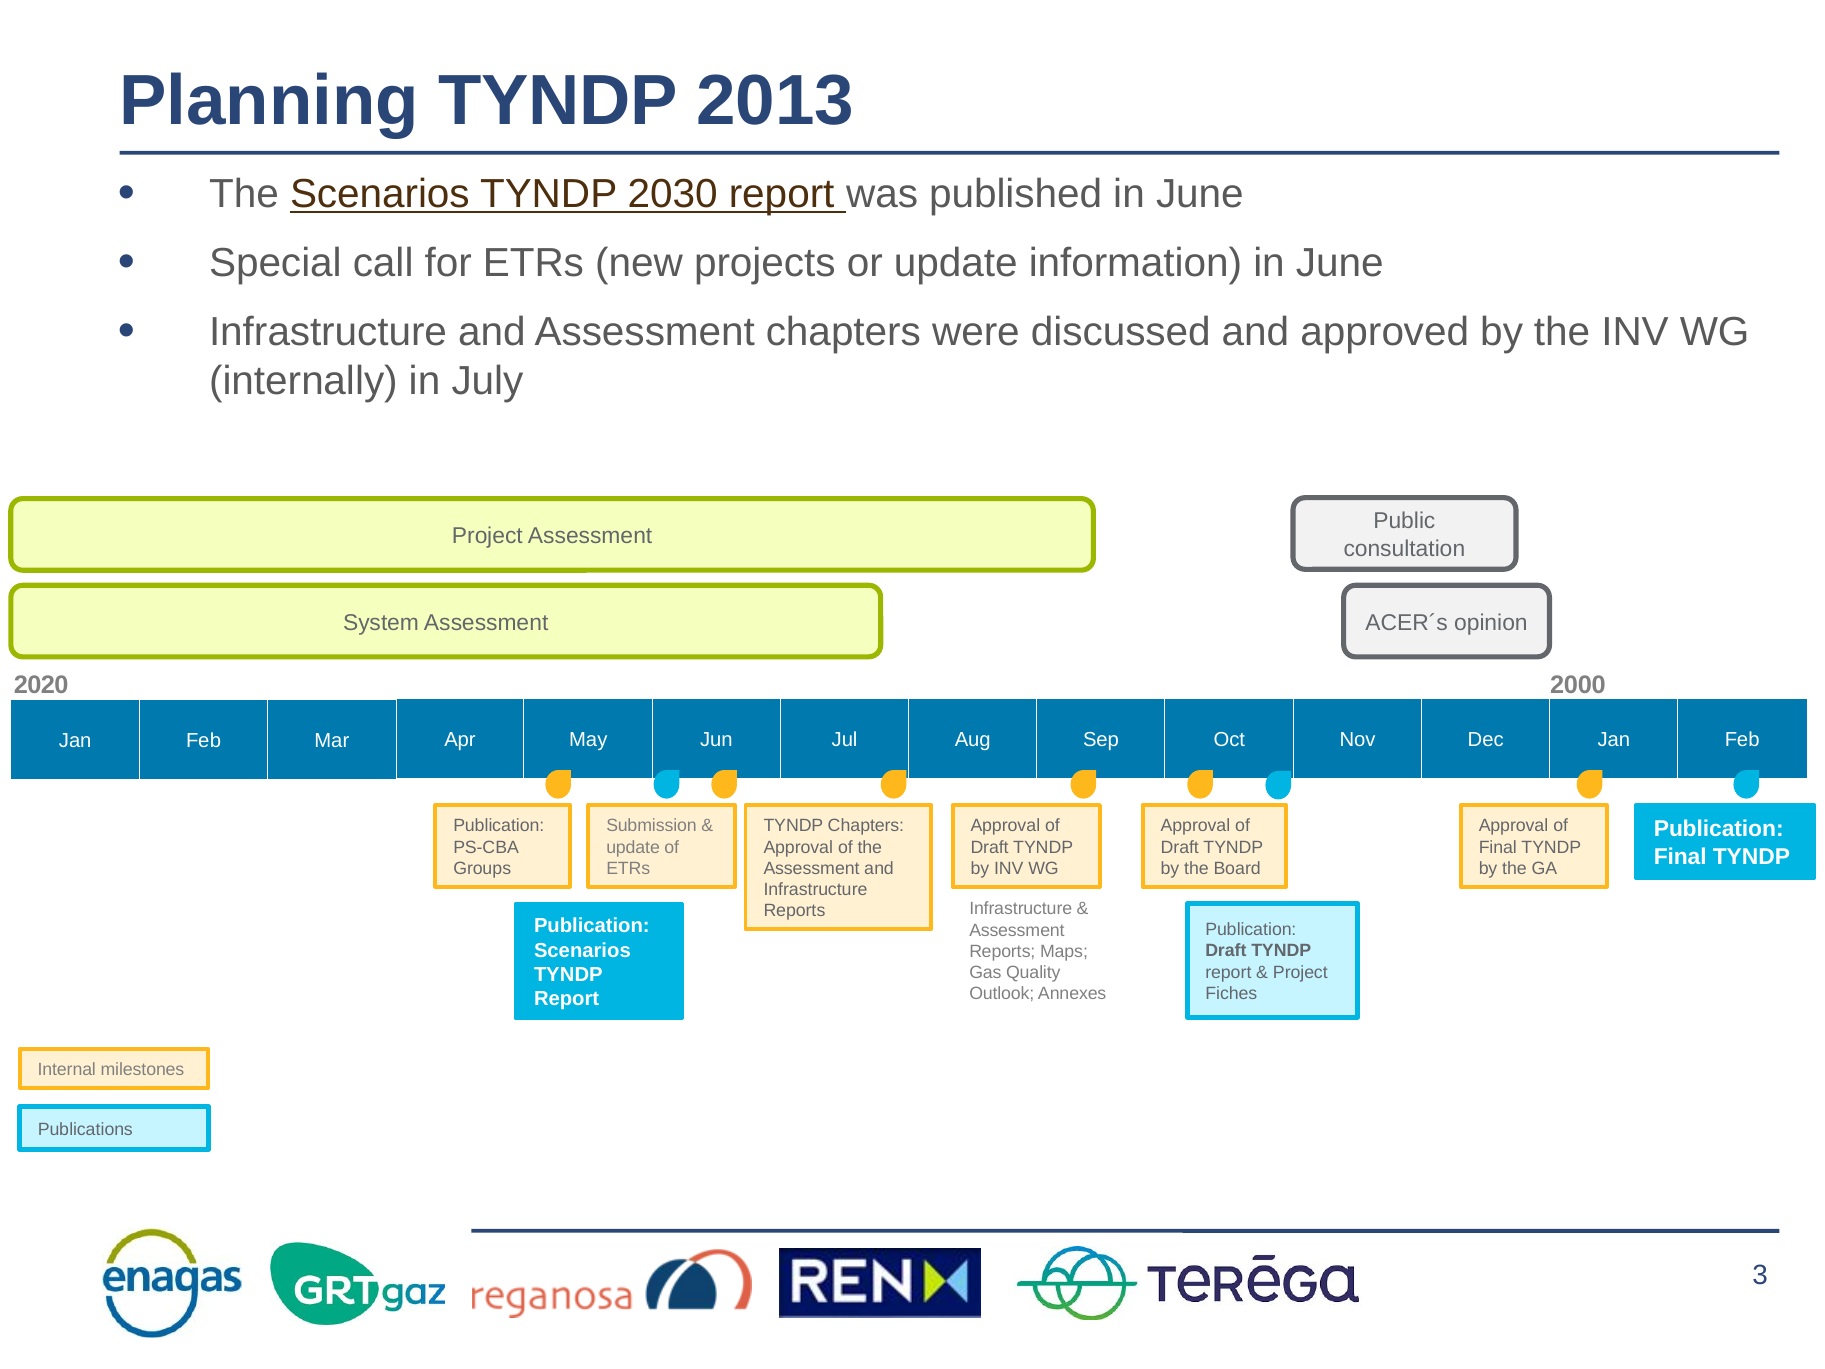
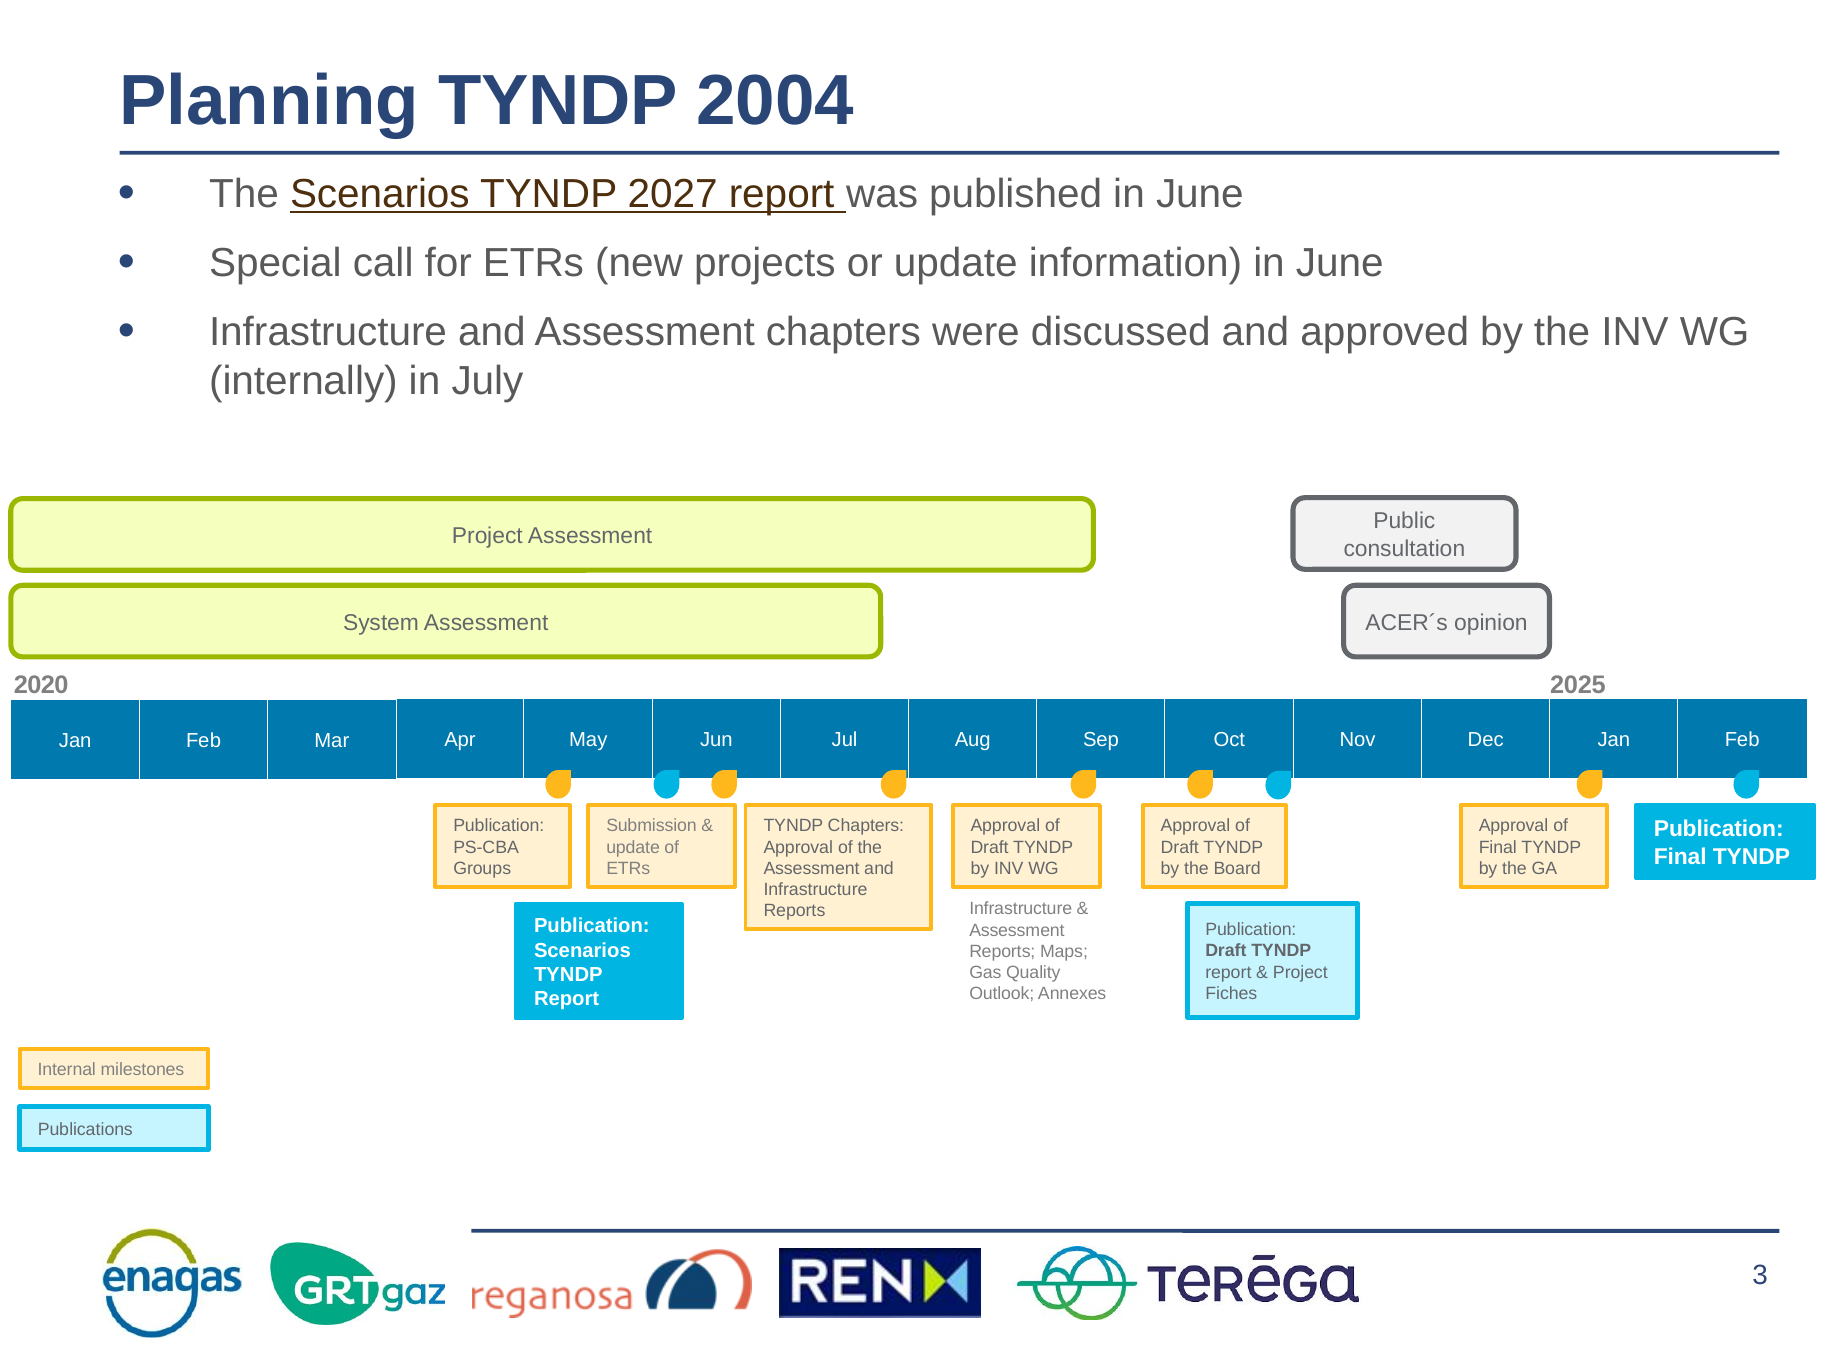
2013: 2013 -> 2004
2030: 2030 -> 2027
2000: 2000 -> 2025
